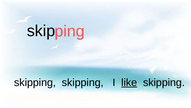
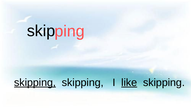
skipping at (35, 82) underline: none -> present
